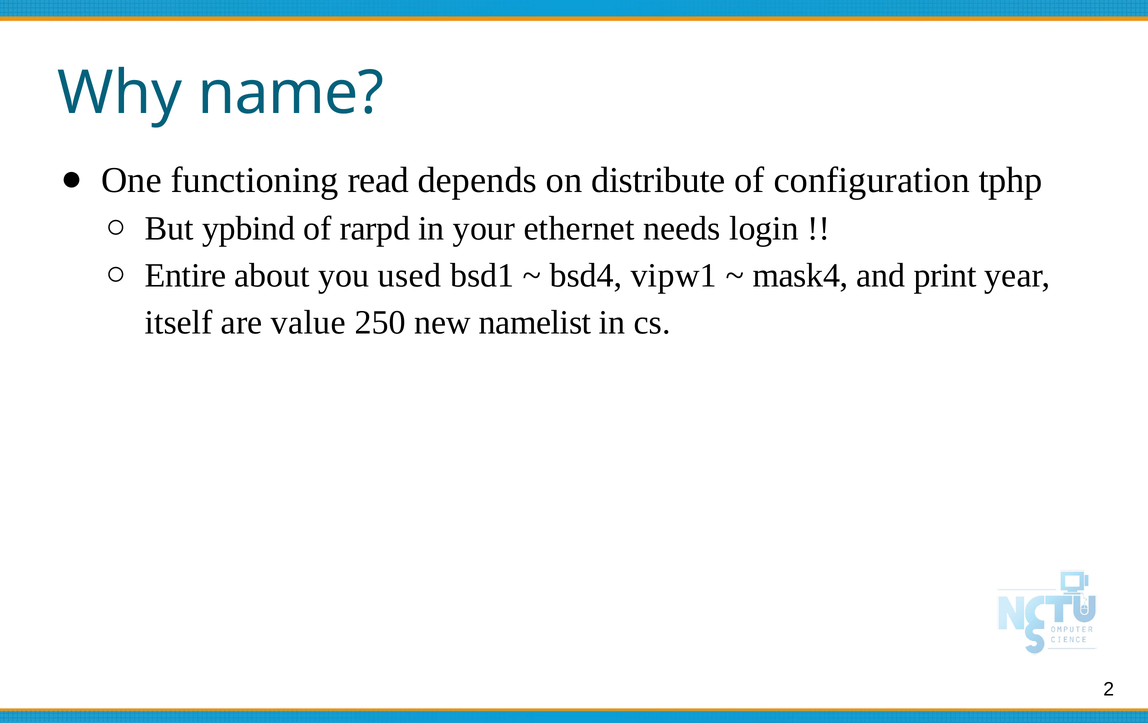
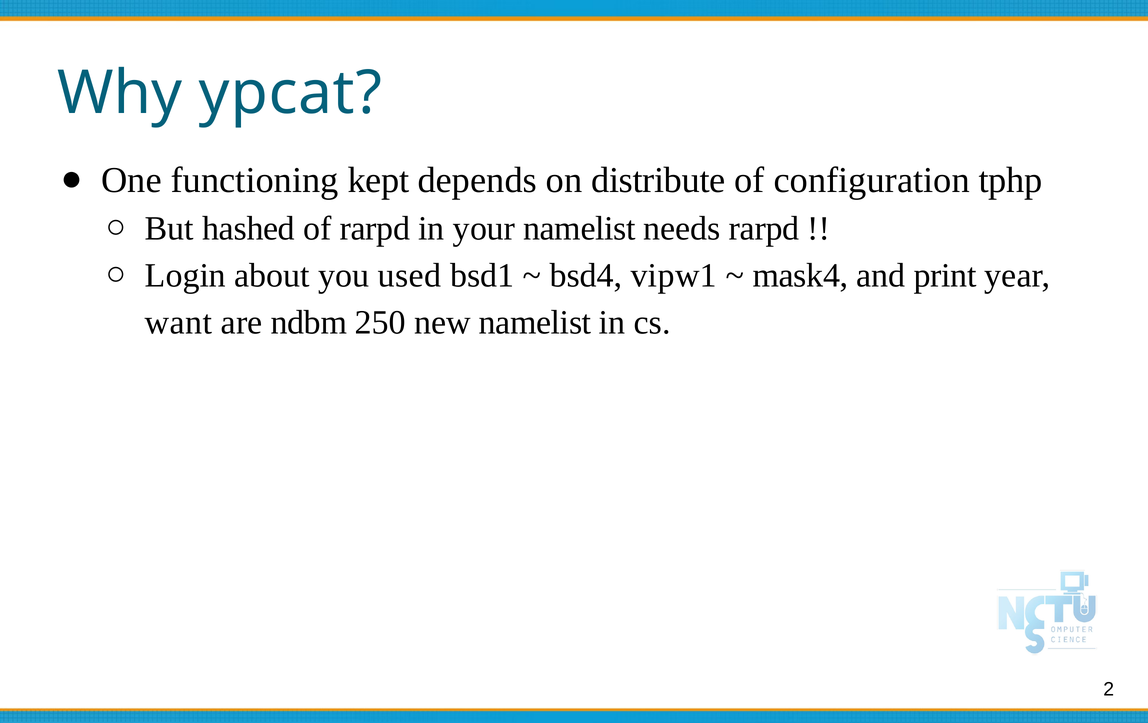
name: name -> ypcat
read: read -> kept
ypbind: ypbind -> hashed
your ethernet: ethernet -> namelist
needs login: login -> rarpd
Entire: Entire -> Login
itself: itself -> want
value: value -> ndbm
